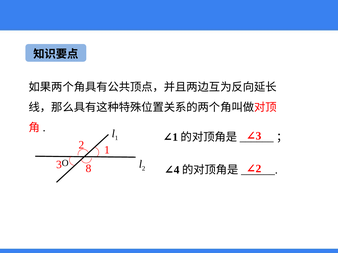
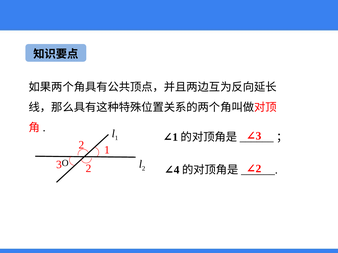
3 8: 8 -> 2
